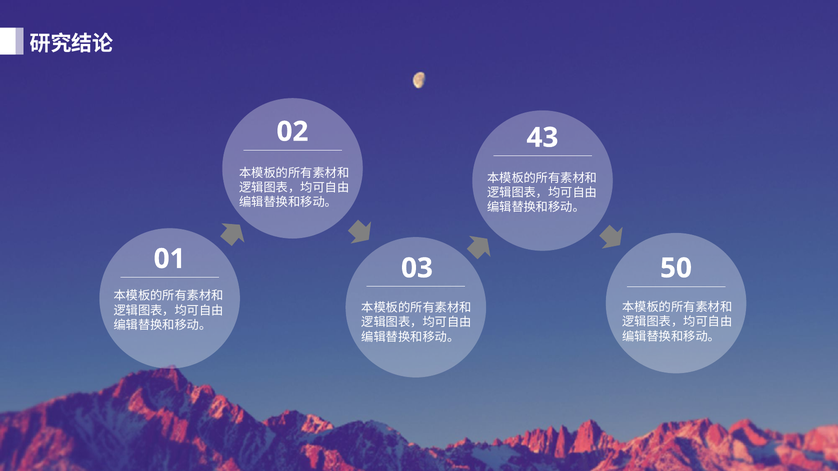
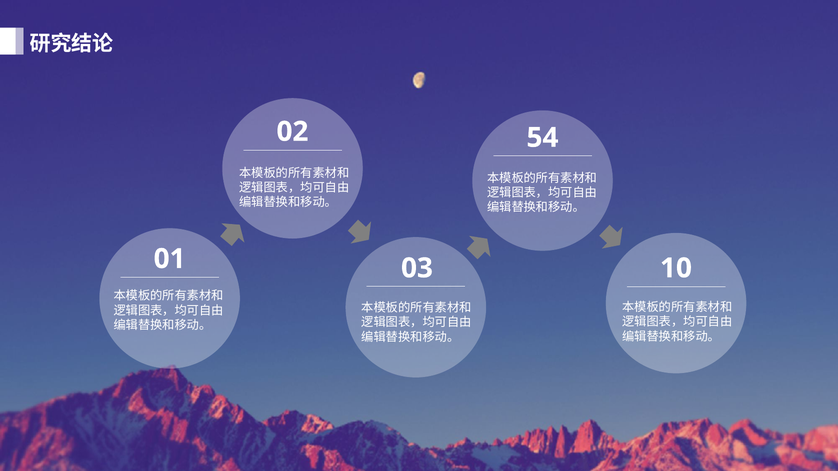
43: 43 -> 54
50: 50 -> 10
